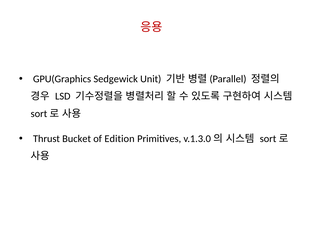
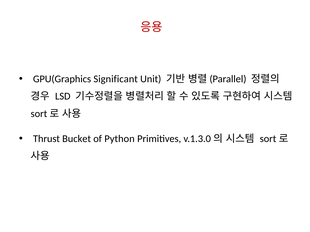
Sedgewick: Sedgewick -> Significant
Edition: Edition -> Python
